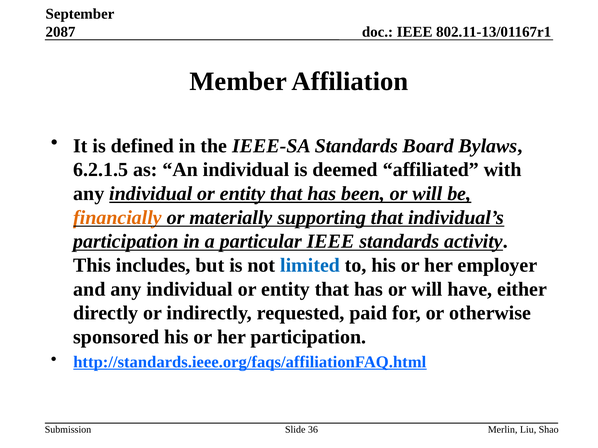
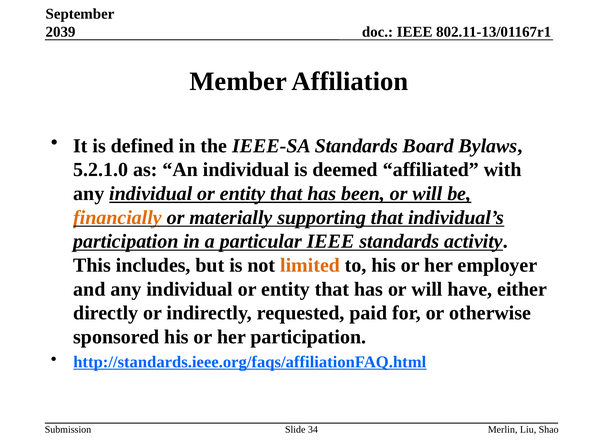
2087: 2087 -> 2039
6.2.1.5: 6.2.1.5 -> 5.2.1.0
limited colour: blue -> orange
36: 36 -> 34
